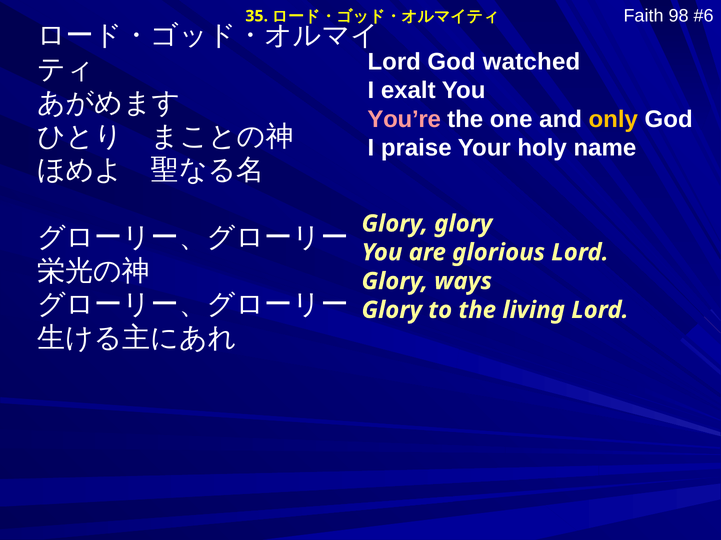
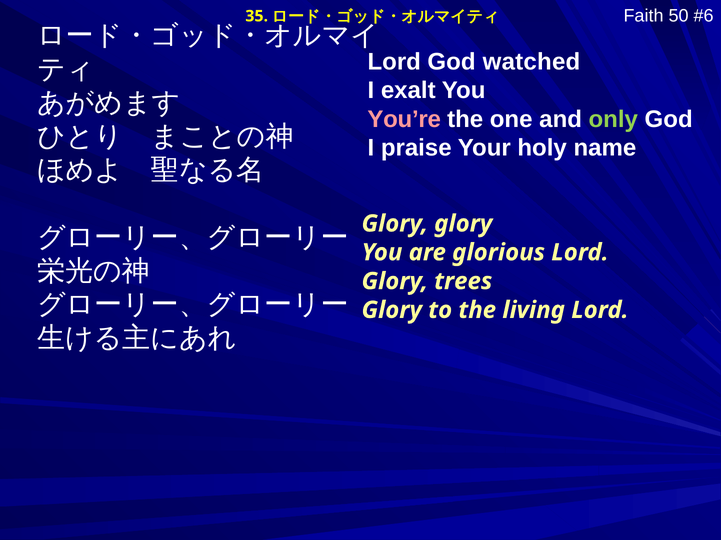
98: 98 -> 50
only colour: yellow -> light green
ways: ways -> trees
